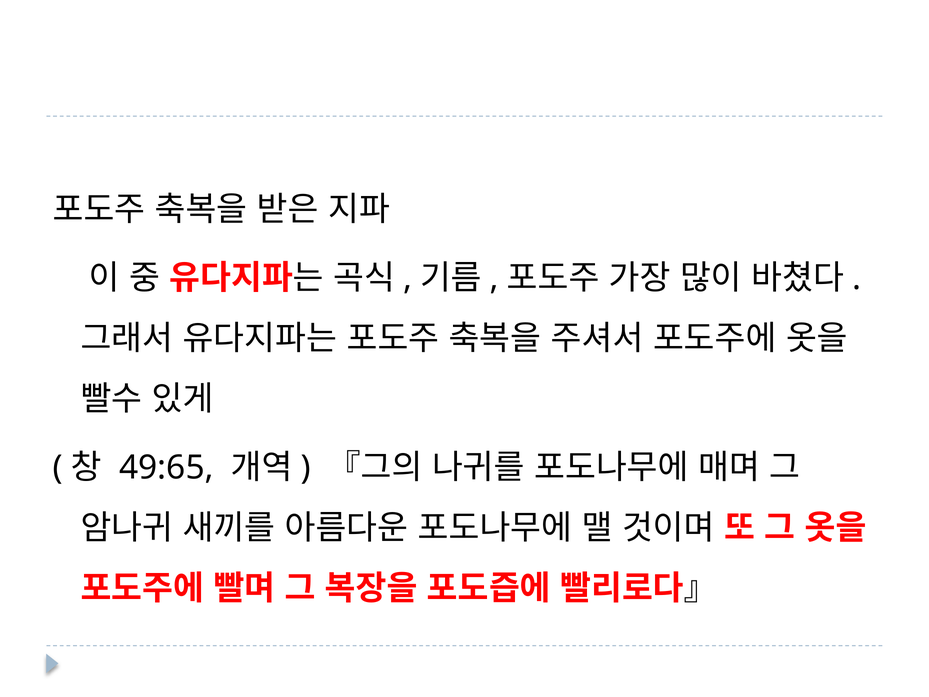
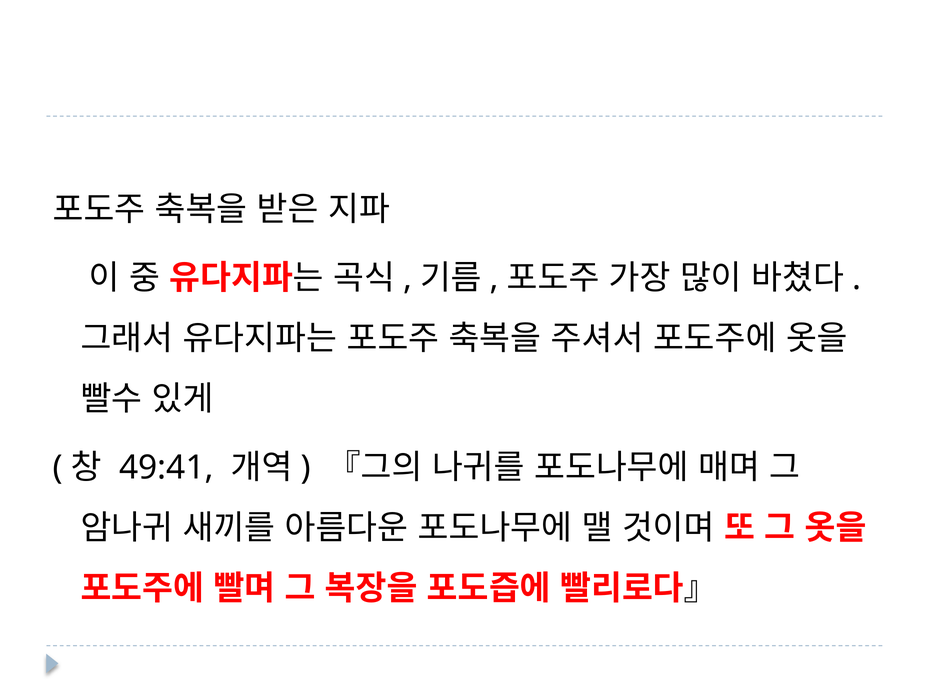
49:65: 49:65 -> 49:41
